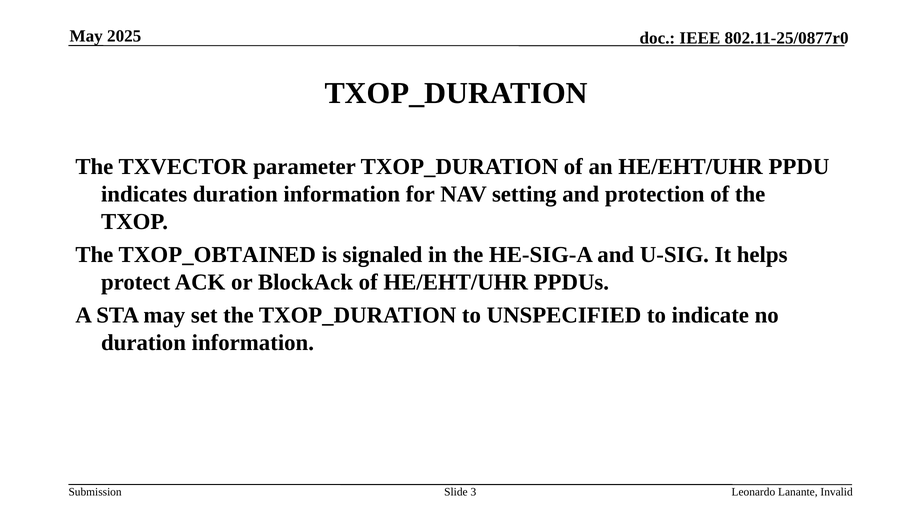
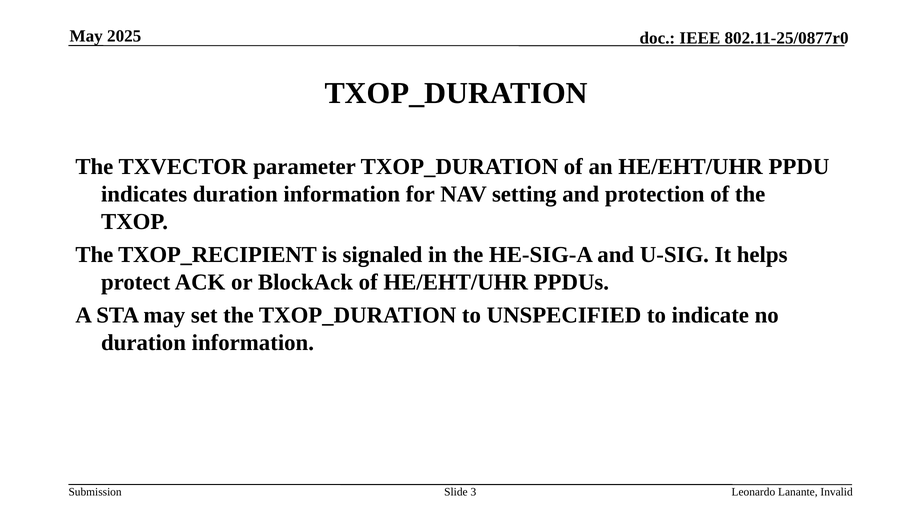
TXOP_OBTAINED: TXOP_OBTAINED -> TXOP_RECIPIENT
